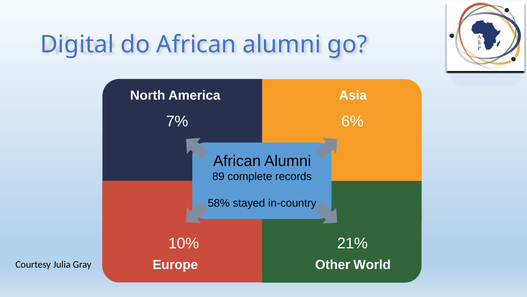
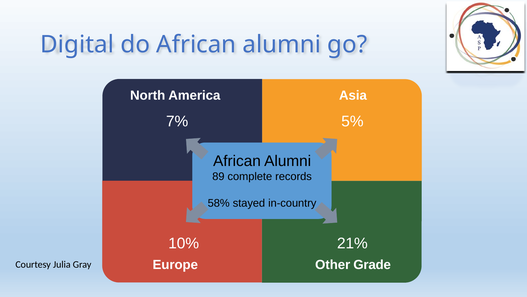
6%: 6% -> 5%
World: World -> Grade
